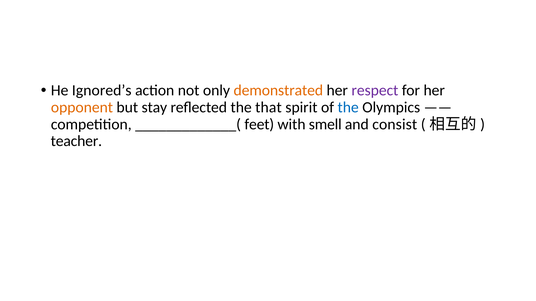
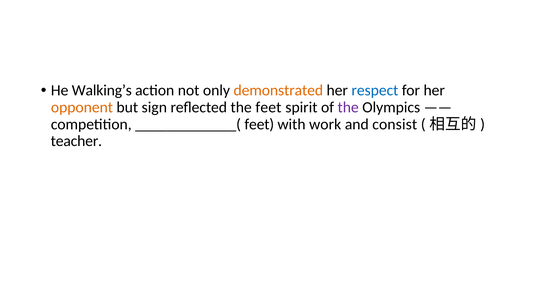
Ignored’s: Ignored’s -> Walking’s
respect colour: purple -> blue
stay: stay -> sign
the that: that -> feet
the at (348, 108) colour: blue -> purple
smell: smell -> work
